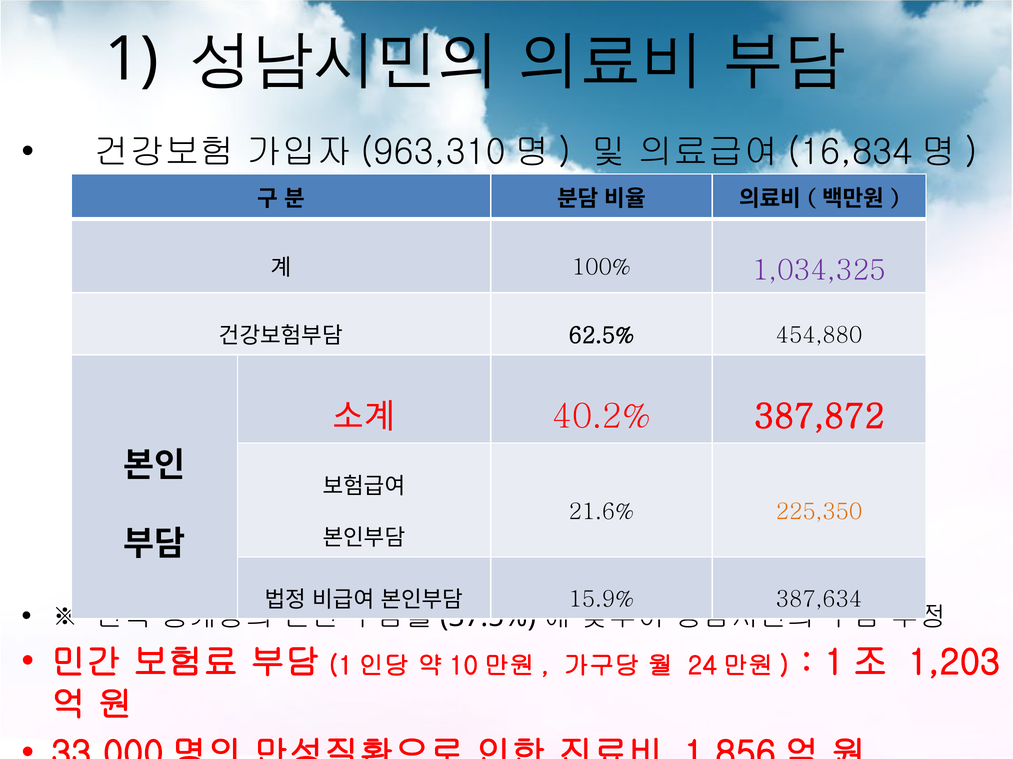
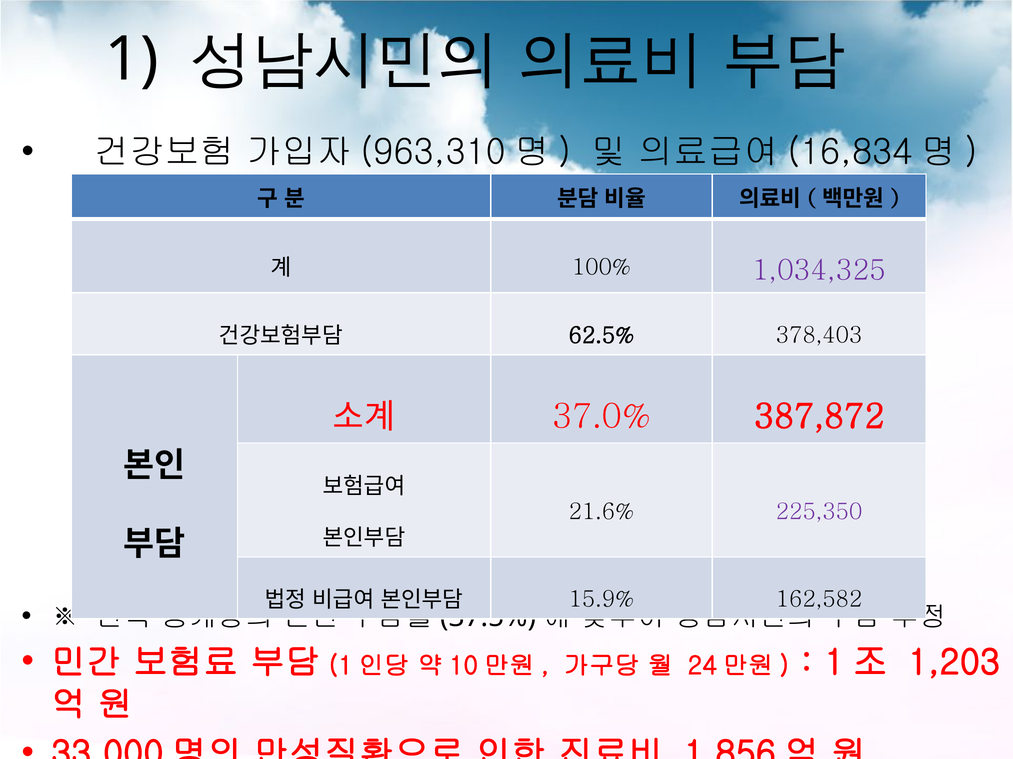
454,880: 454,880 -> 378,403
40.2%: 40.2% -> 37.0%
225,350 colour: orange -> purple
387,634: 387,634 -> 162,582
